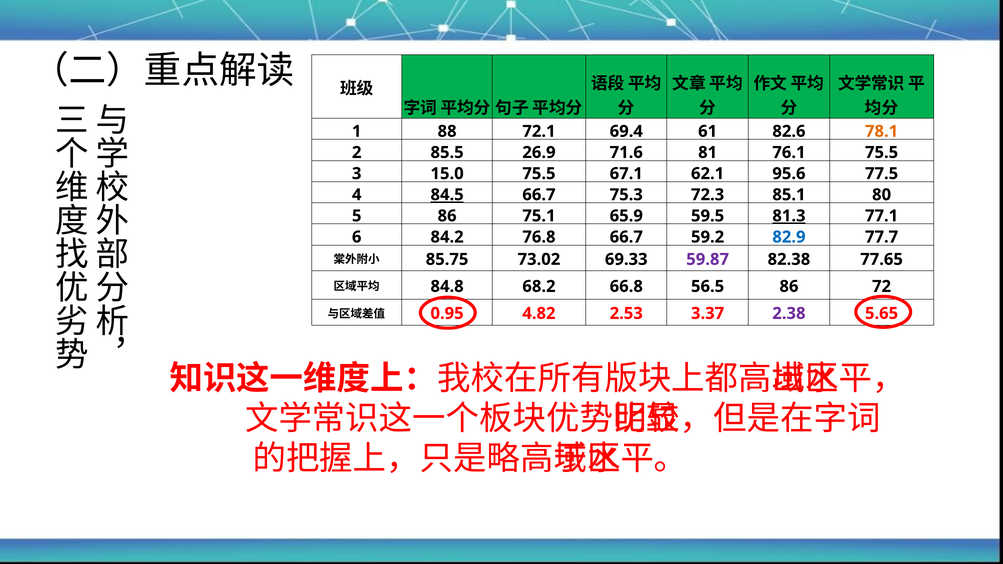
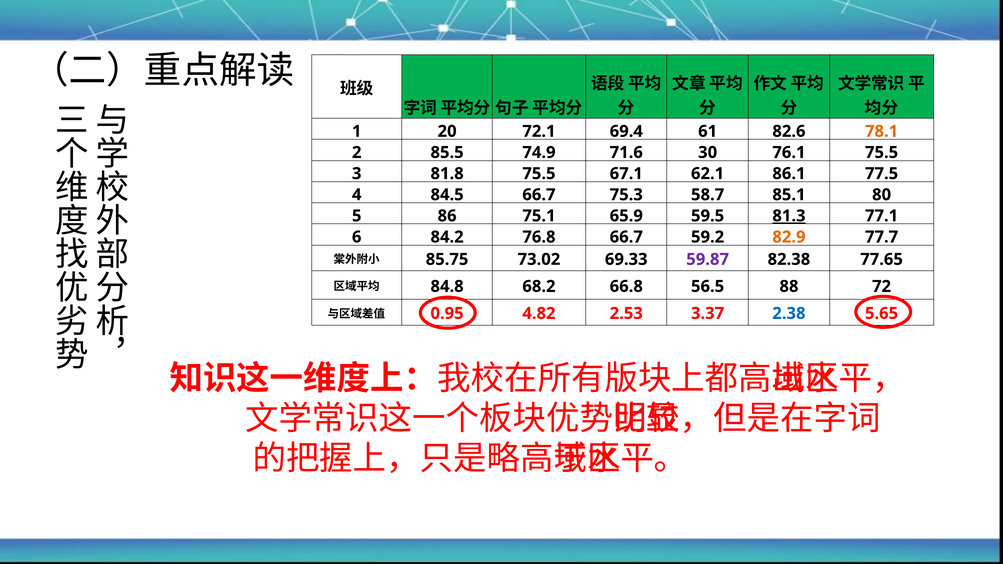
88: 88 -> 20
26.9: 26.9 -> 74.9
81: 81 -> 30
15.0: 15.0 -> 81.8
95.6: 95.6 -> 86.1
84.5 underline: present -> none
72.3: 72.3 -> 58.7
82.9 colour: blue -> orange
56.5 86: 86 -> 88
2.38 colour: purple -> blue
